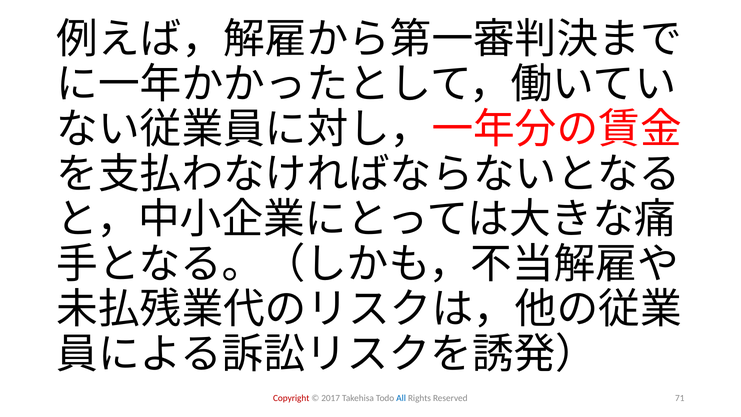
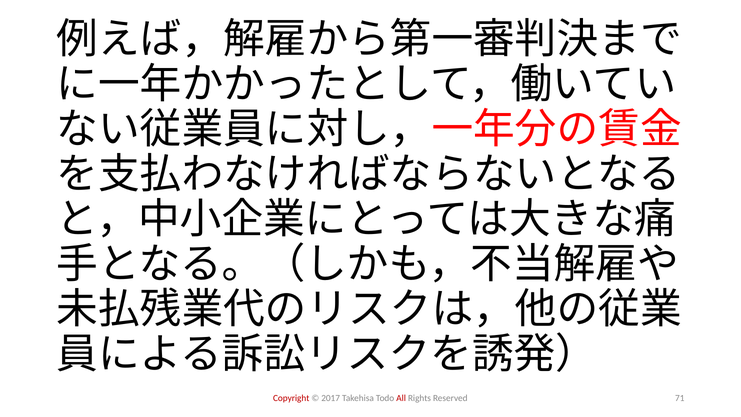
All colour: blue -> red
